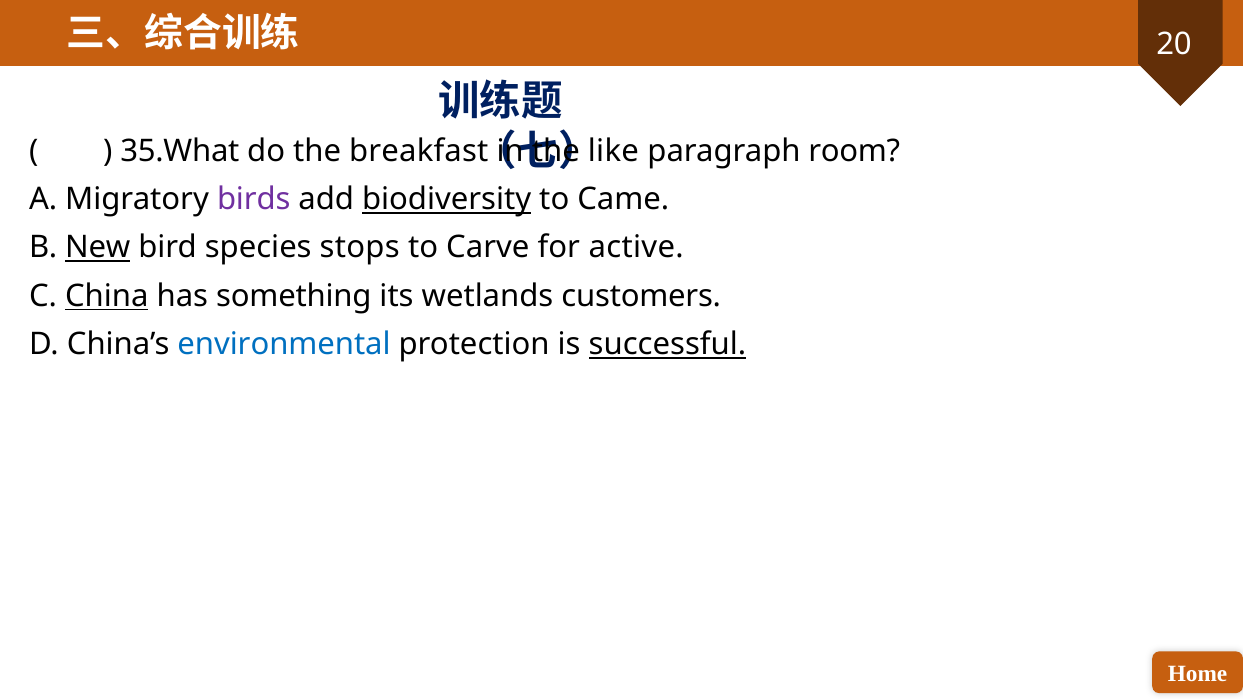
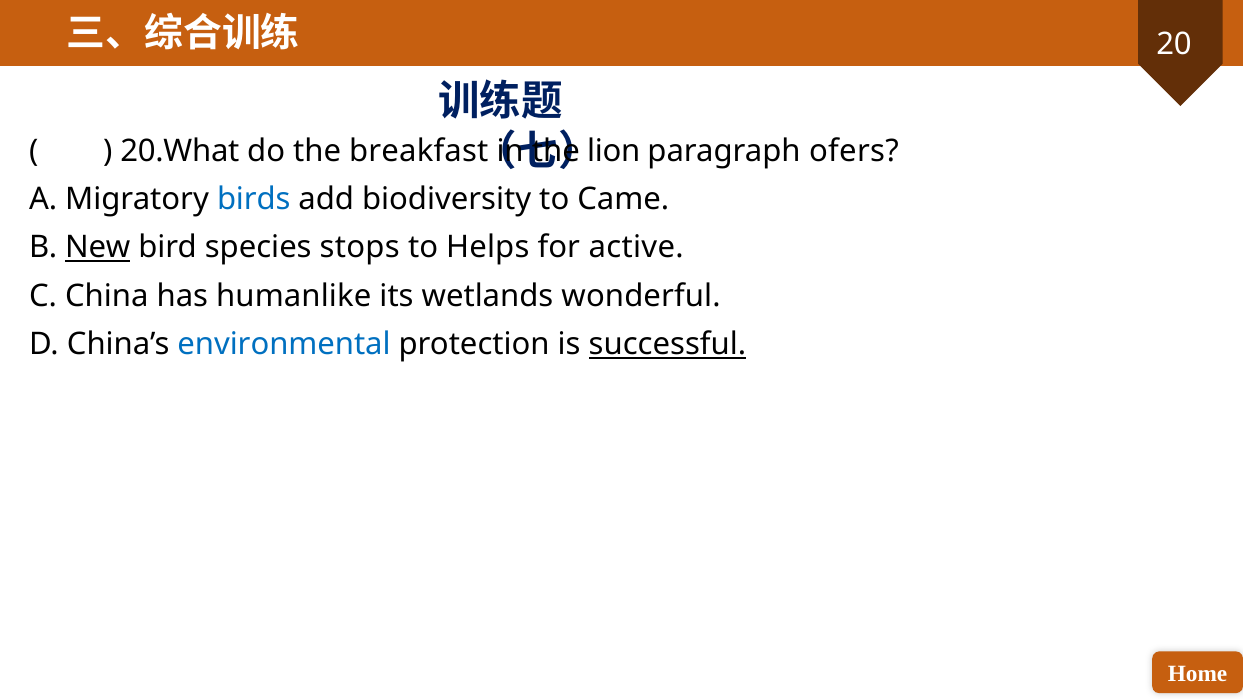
35.What: 35.What -> 20.What
like: like -> lion
room: room -> ofers
birds colour: purple -> blue
biodiversity underline: present -> none
Carve: Carve -> Helps
China underline: present -> none
something: something -> humanlike
customers: customers -> wonderful
